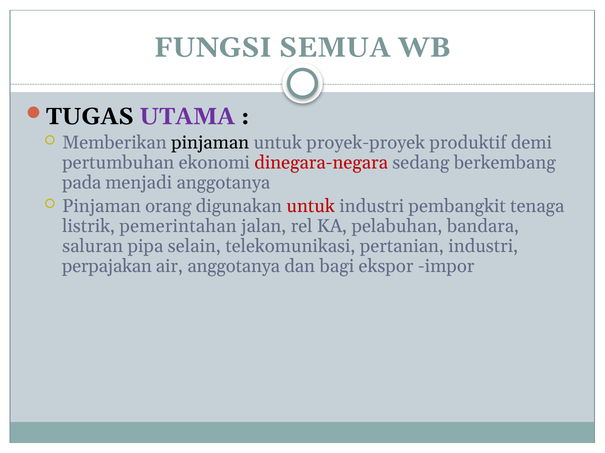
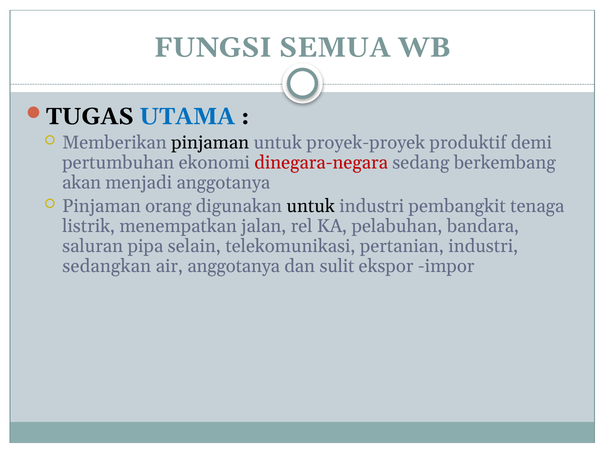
UTAMA colour: purple -> blue
pada: pada -> akan
untuk at (311, 207) colour: red -> black
pemerintahan: pemerintahan -> menempatkan
perpajakan: perpajakan -> sedangkan
bagi: bagi -> sulit
